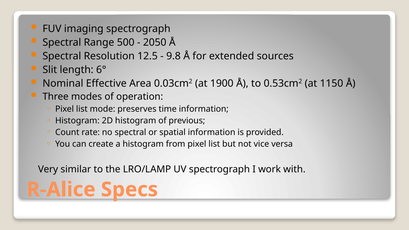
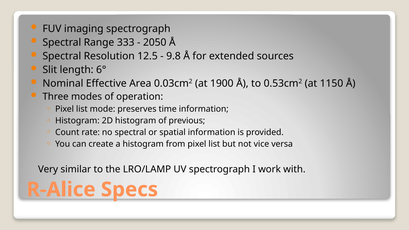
500: 500 -> 333
